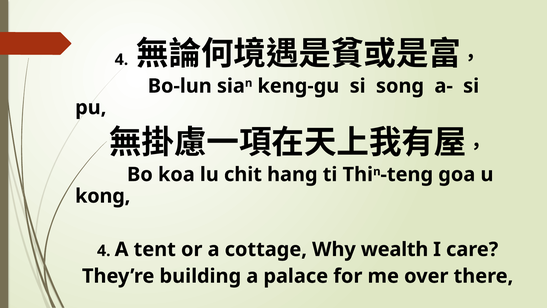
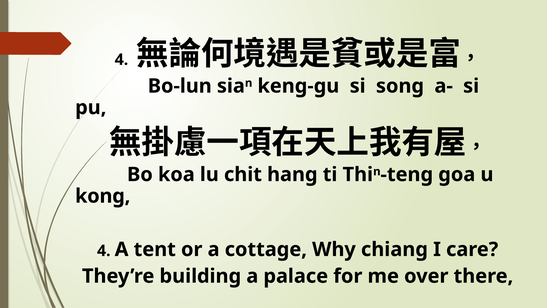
wealth: wealth -> chiang
